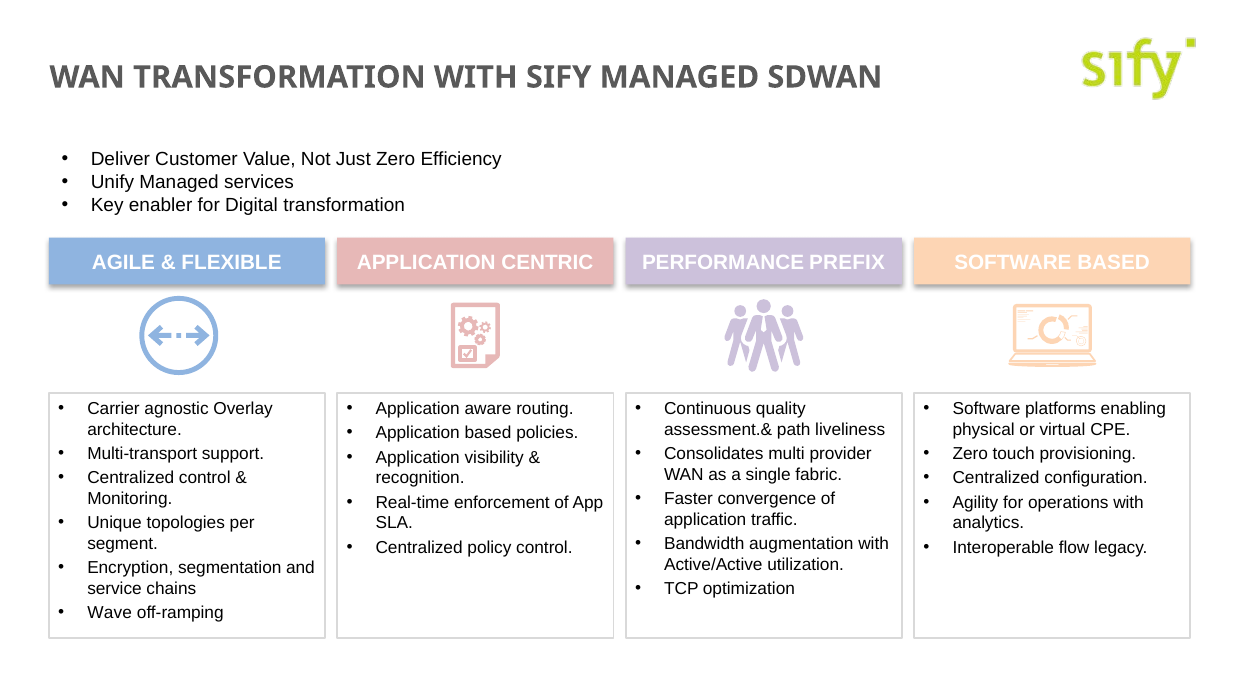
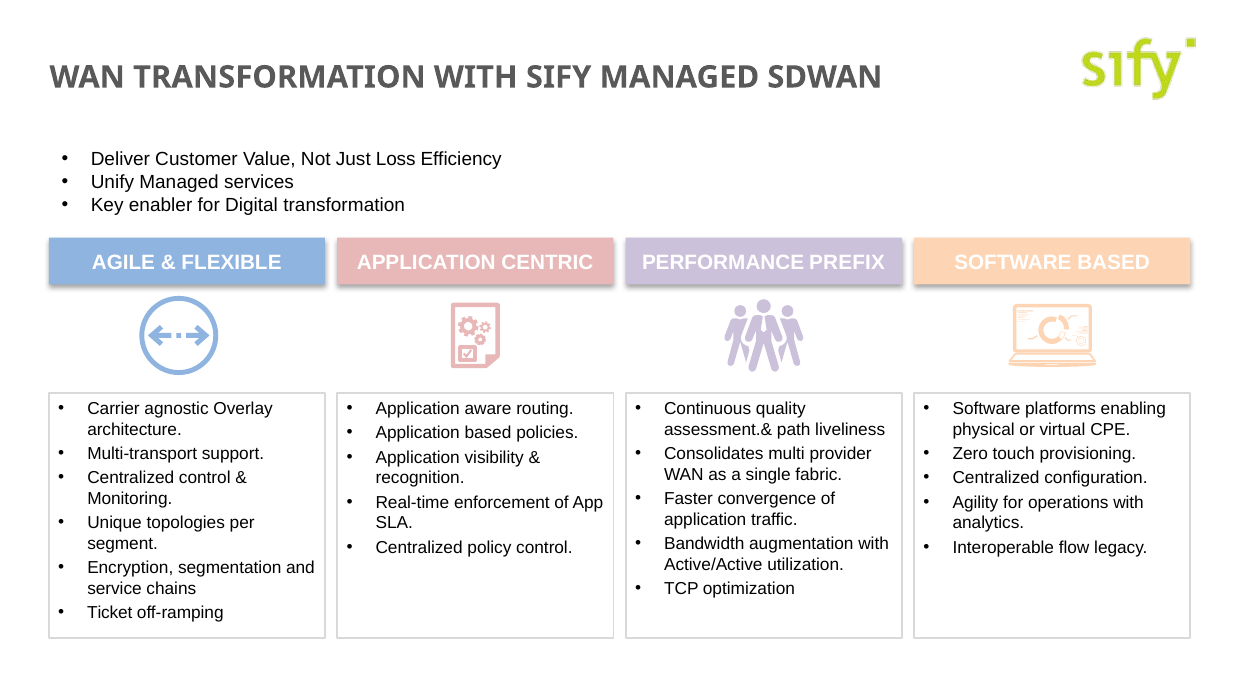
Just Zero: Zero -> Loss
Wave: Wave -> Ticket
